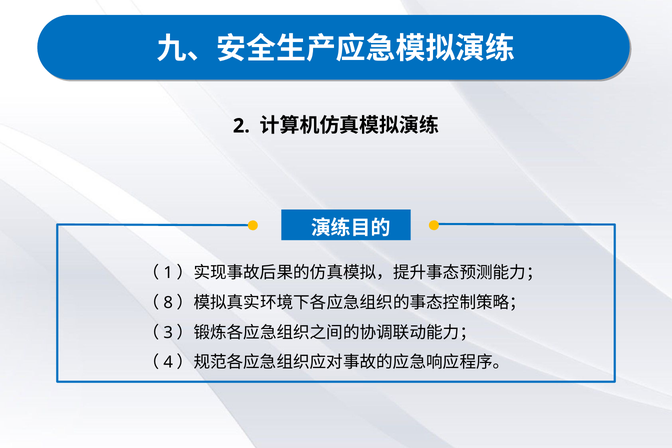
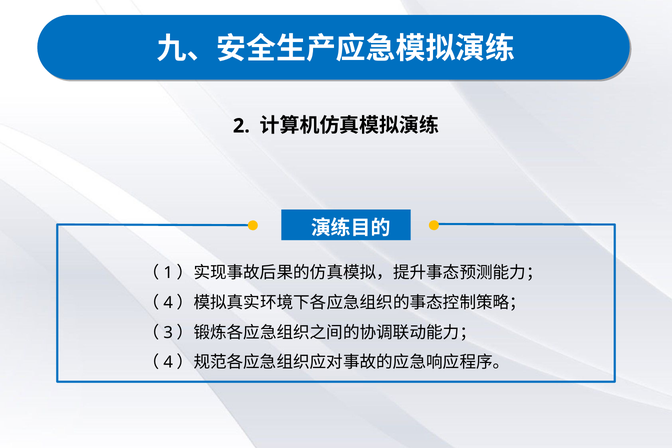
8 at (168, 303): 8 -> 4
